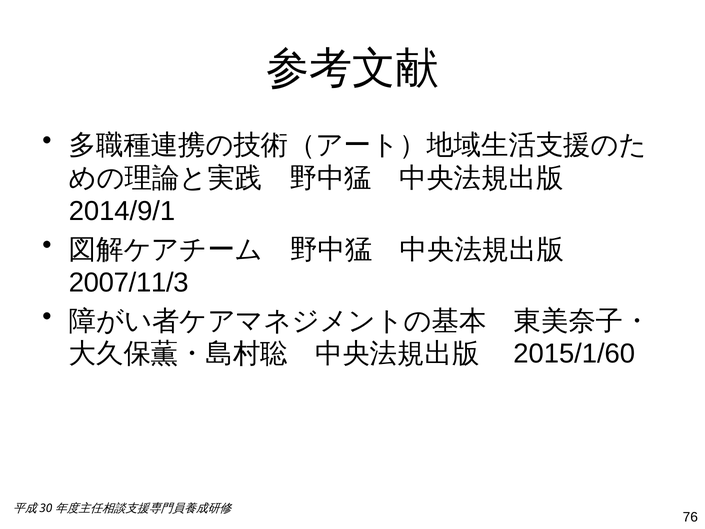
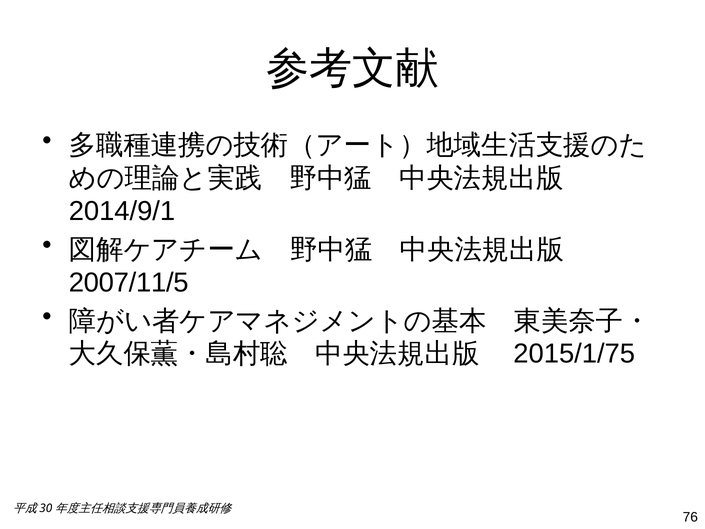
2007/11/3: 2007/11/3 -> 2007/11/5
2015/1/60: 2015/1/60 -> 2015/1/75
